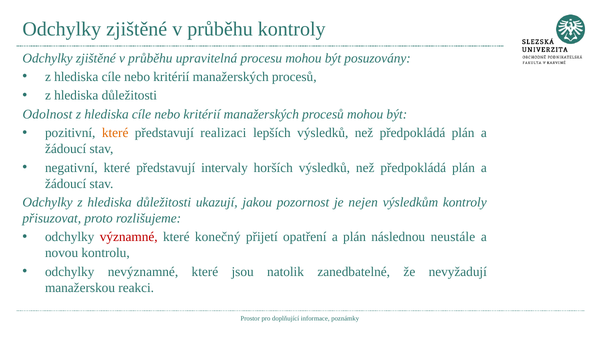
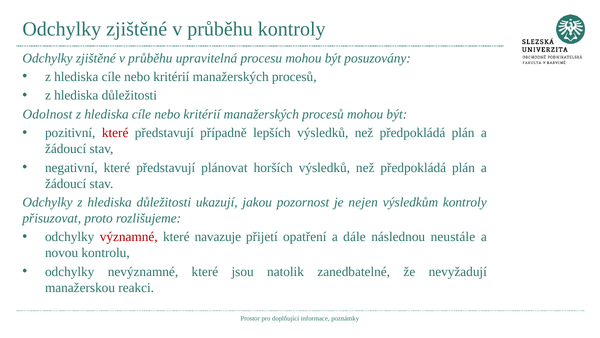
které at (115, 133) colour: orange -> red
realizaci: realizaci -> případně
intervaly: intervaly -> plánovat
konečný: konečný -> navazuje
a plán: plán -> dále
